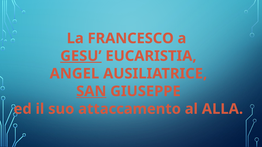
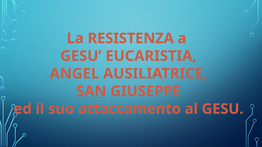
FRANCESCO: FRANCESCO -> RESISTENZA
GESU at (81, 56) underline: present -> none
al ALLA: ALLA -> GESU
